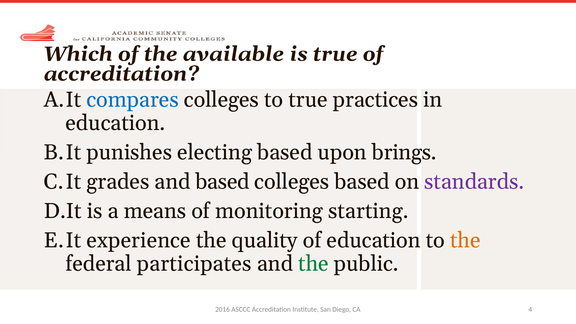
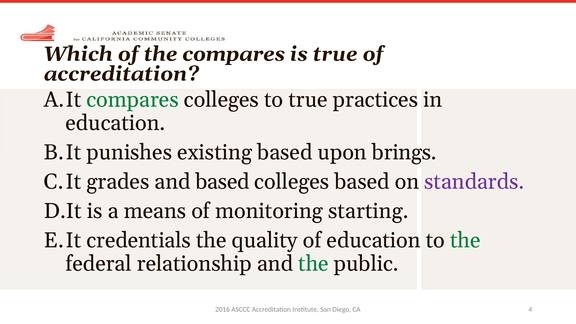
the available: available -> compares
compares at (133, 100) colour: blue -> green
electing: electing -> existing
experience: experience -> credentials
the at (465, 240) colour: orange -> green
participates: participates -> relationship
